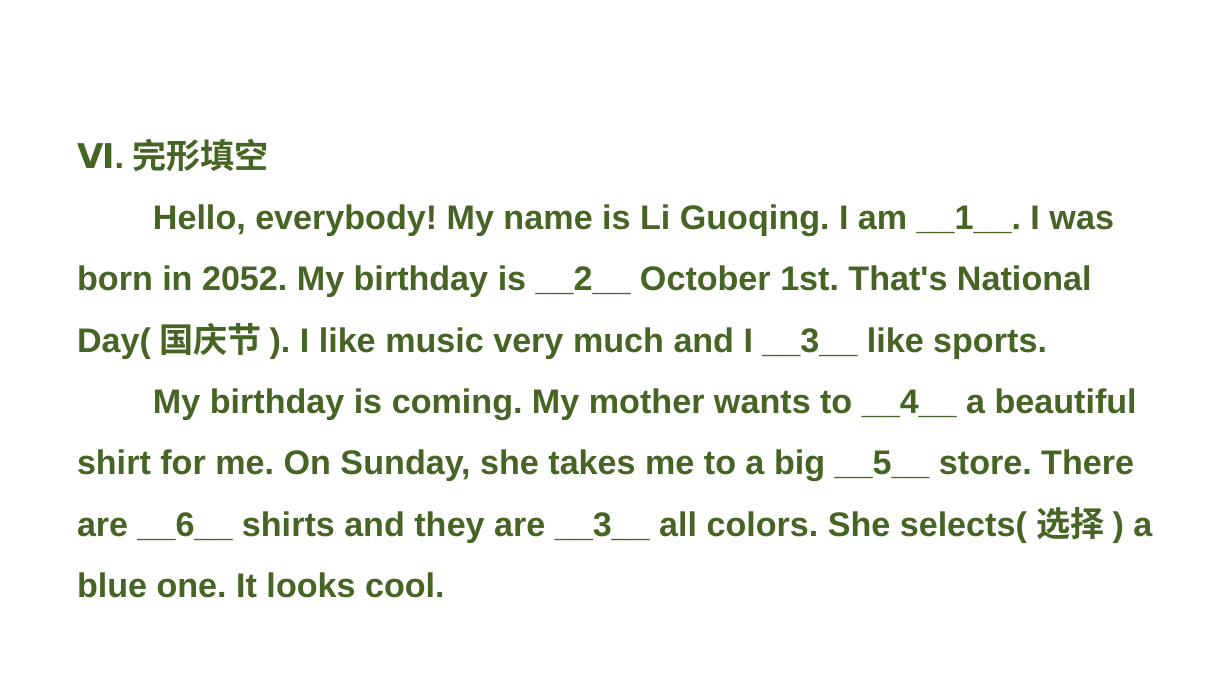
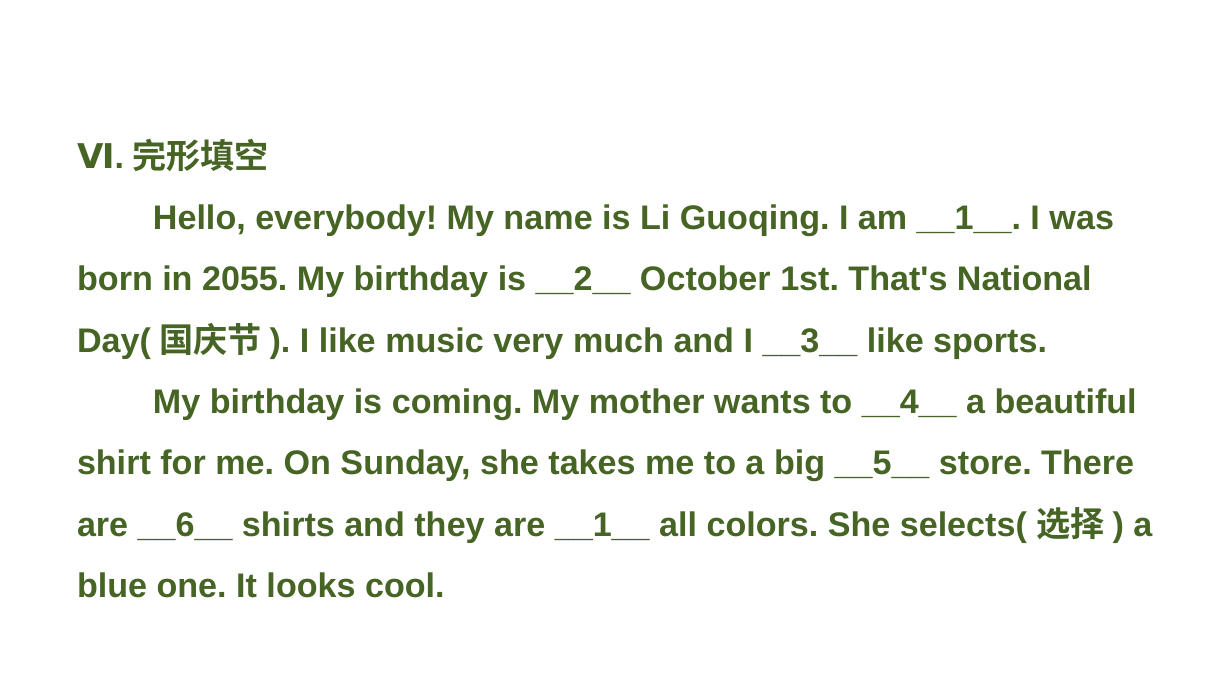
2052: 2052 -> 2055
are __3__: __3__ -> __1__
